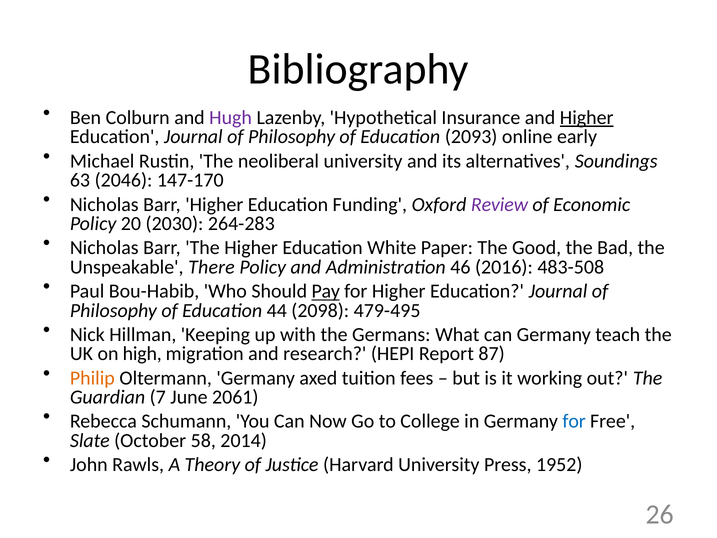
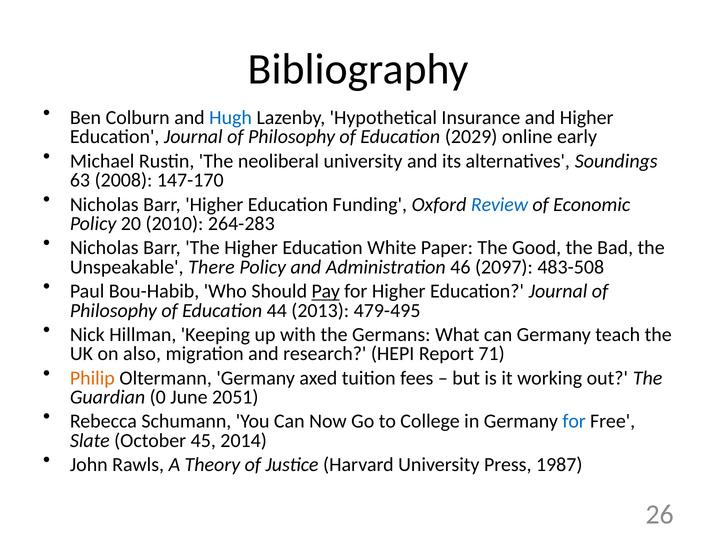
Hugh colour: purple -> blue
Higher at (587, 118) underline: present -> none
2093: 2093 -> 2029
2046: 2046 -> 2008
Review colour: purple -> blue
2030: 2030 -> 2010
2016: 2016 -> 2097
2098: 2098 -> 2013
high: high -> also
87: 87 -> 71
7: 7 -> 0
2061: 2061 -> 2051
58: 58 -> 45
1952: 1952 -> 1987
